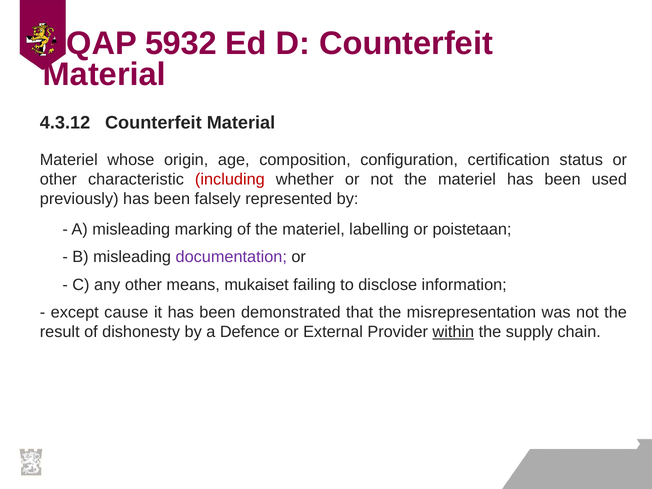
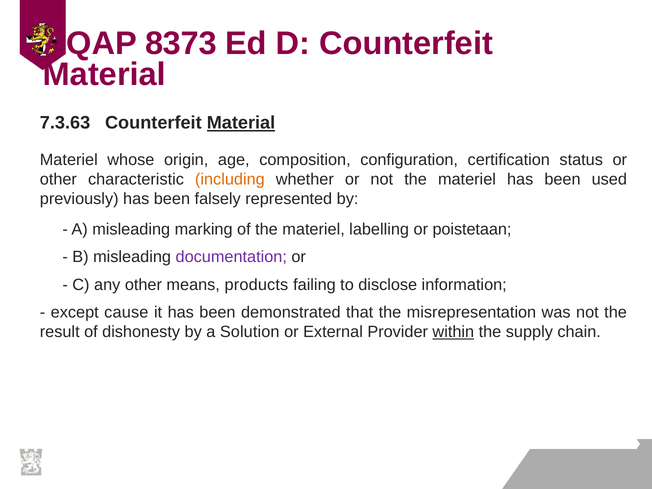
5932: 5932 -> 8373
4.3.12: 4.3.12 -> 7.3.63
Material at (241, 123) underline: none -> present
including colour: red -> orange
mukaiset: mukaiset -> products
Defence: Defence -> Solution
